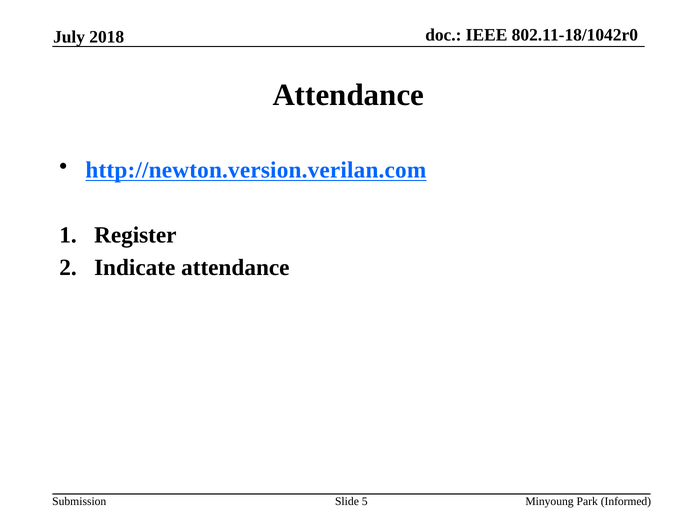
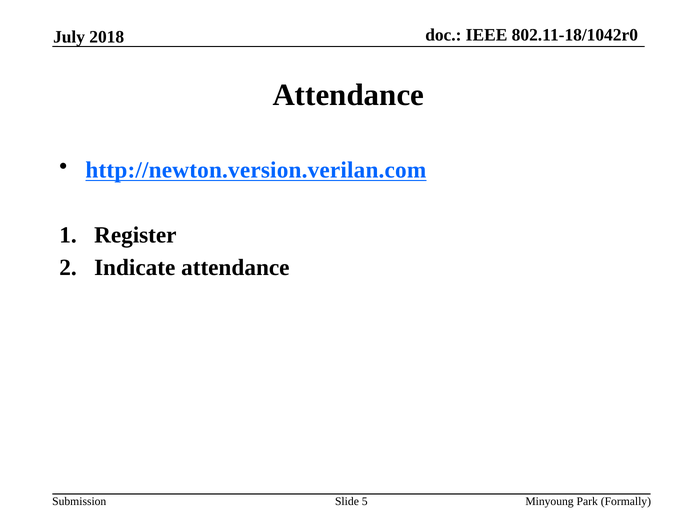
Informed: Informed -> Formally
